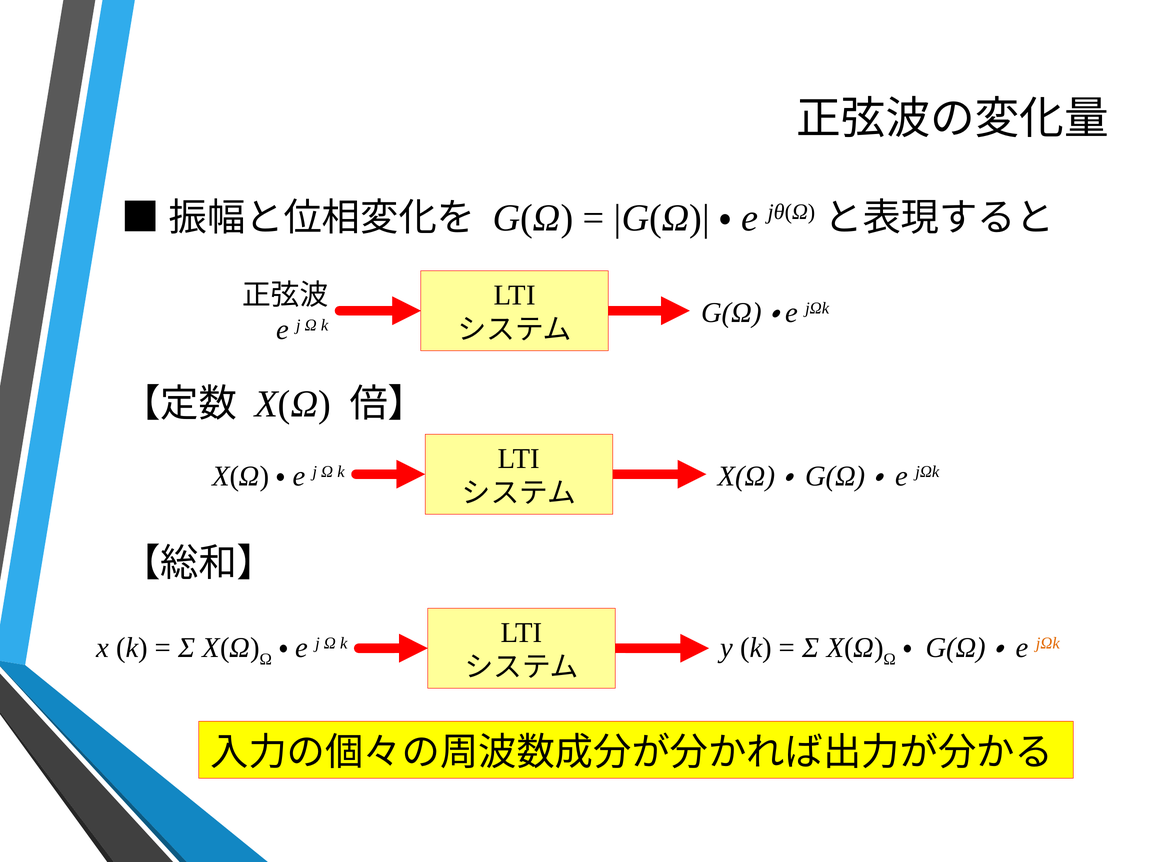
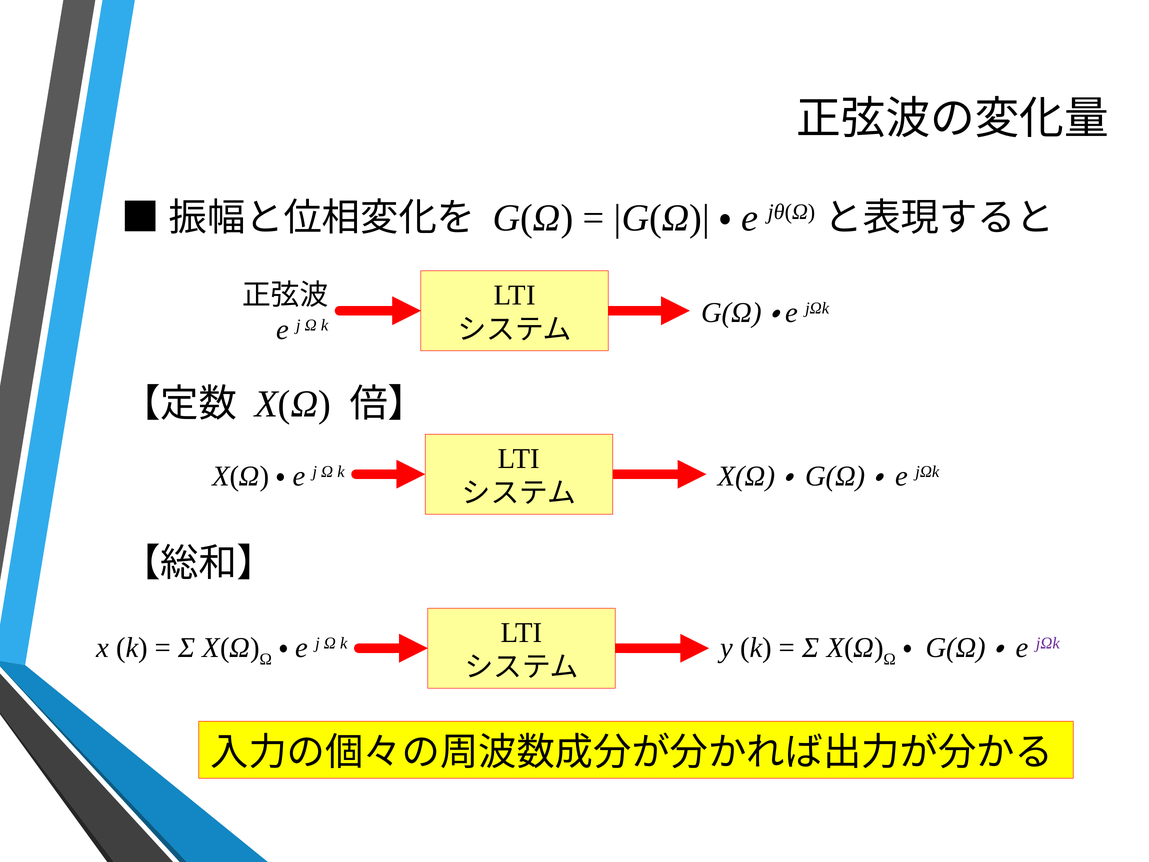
jΩk at (1048, 643) colour: orange -> purple
